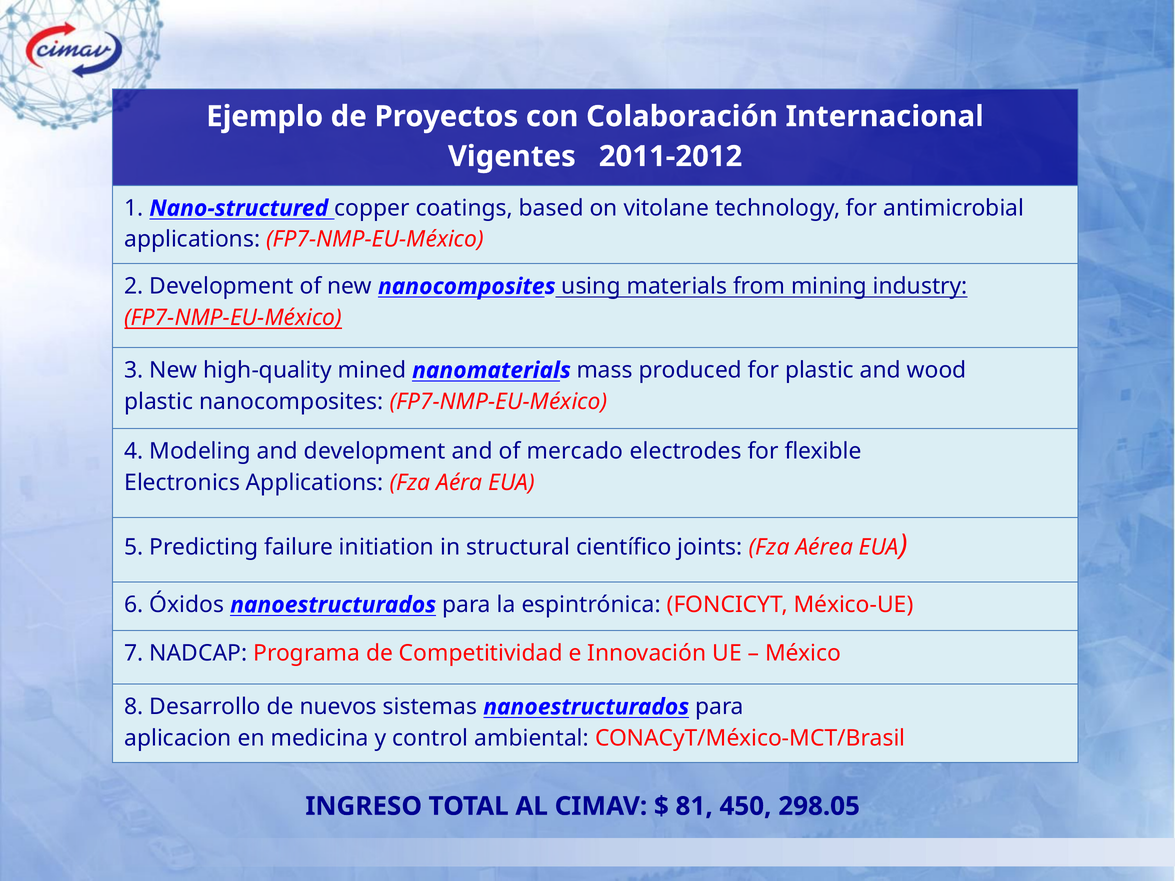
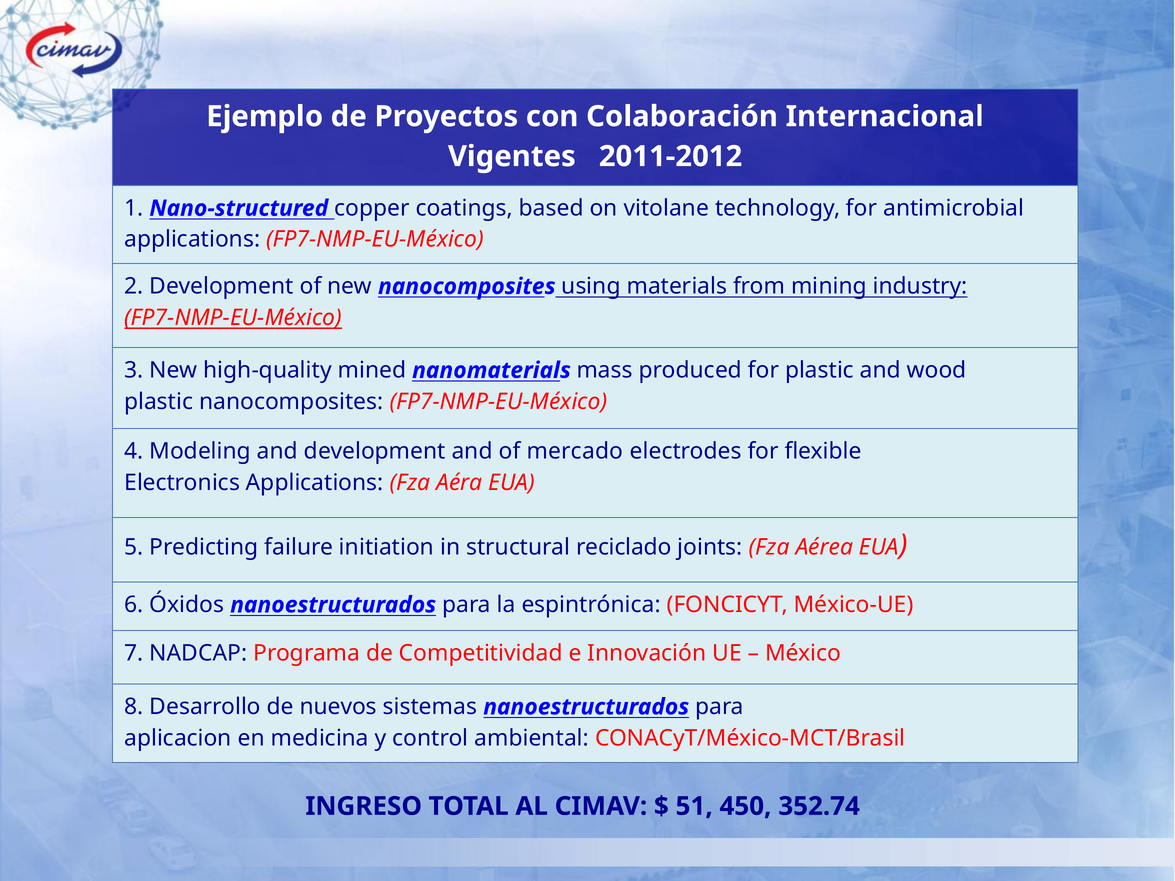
científico: científico -> reciclado
81: 81 -> 51
298.05: 298.05 -> 352.74
